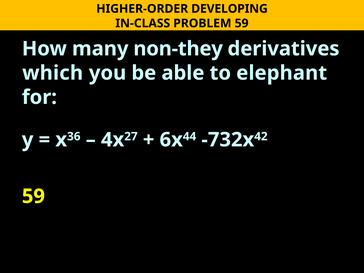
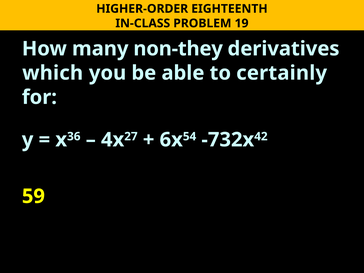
DEVELOPING: DEVELOPING -> EIGHTEENTH
PROBLEM 59: 59 -> 19
elephant: elephant -> certainly
44: 44 -> 54
